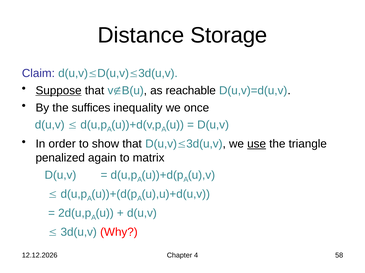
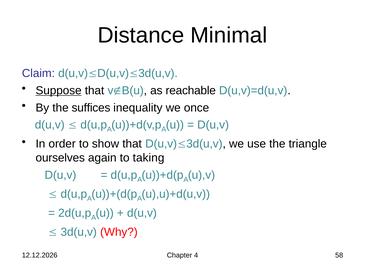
Storage: Storage -> Minimal
use underline: present -> none
penalized: penalized -> ourselves
matrix: matrix -> taking
